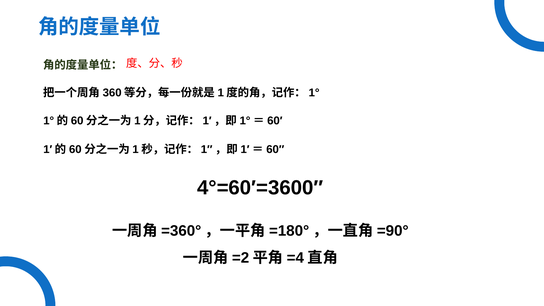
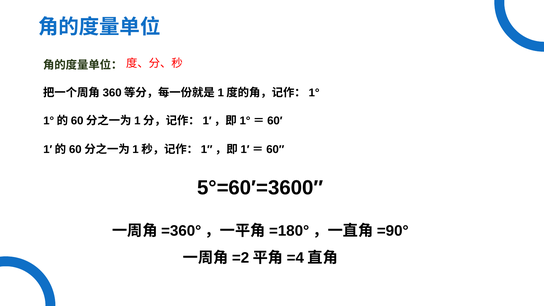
4°=60′=3600″: 4°=60′=3600″ -> 5°=60′=3600″
